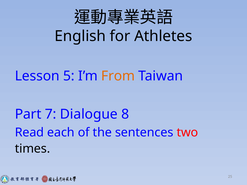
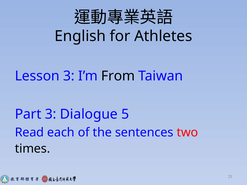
Lesson 5: 5 -> 3
From colour: orange -> black
Part 7: 7 -> 3
8: 8 -> 5
